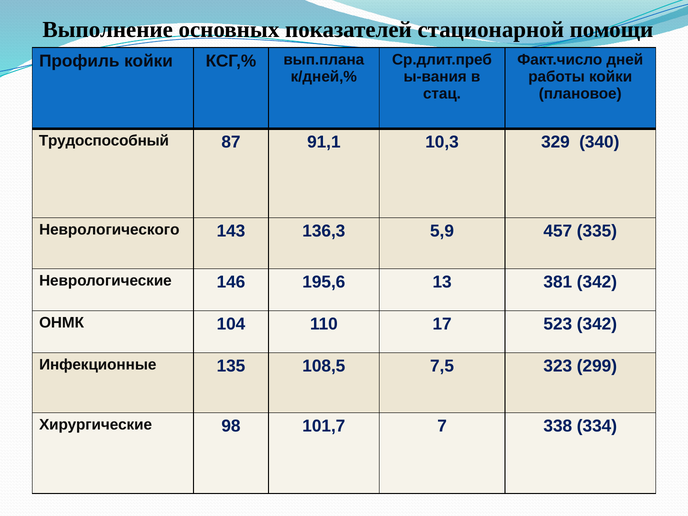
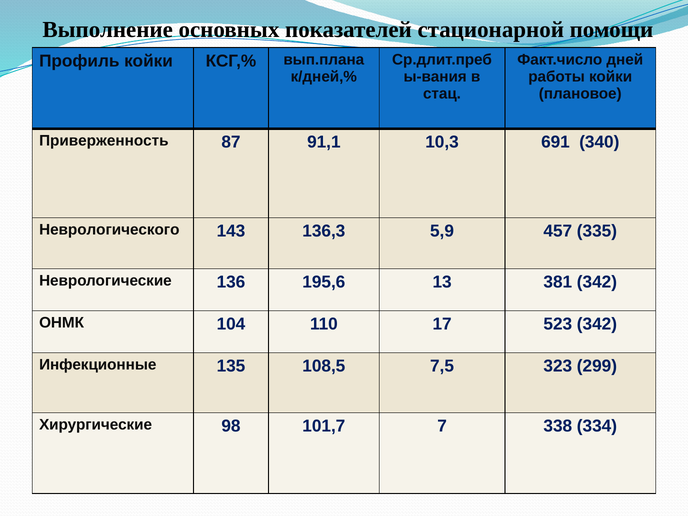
Трудоспособный: Трудоспособный -> Приверженность
329: 329 -> 691
146: 146 -> 136
